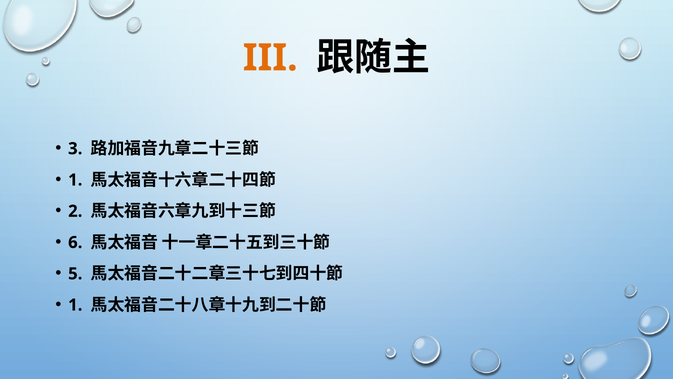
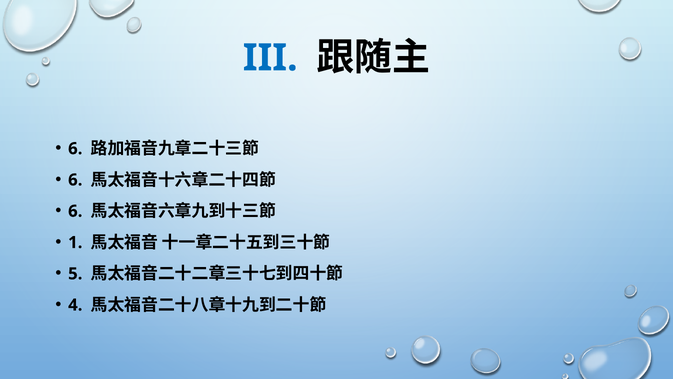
III colour: orange -> blue
3 at (75, 148): 3 -> 6
1 at (75, 180): 1 -> 6
2 at (75, 211): 2 -> 6
6: 6 -> 1
1 at (75, 305): 1 -> 4
